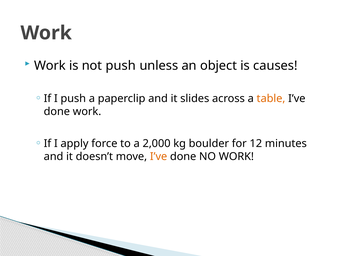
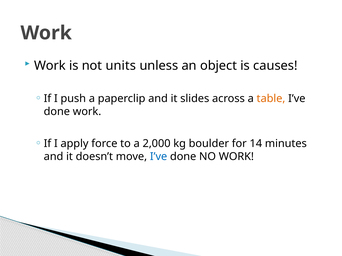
not push: push -> units
12: 12 -> 14
I’ve at (159, 157) colour: orange -> blue
